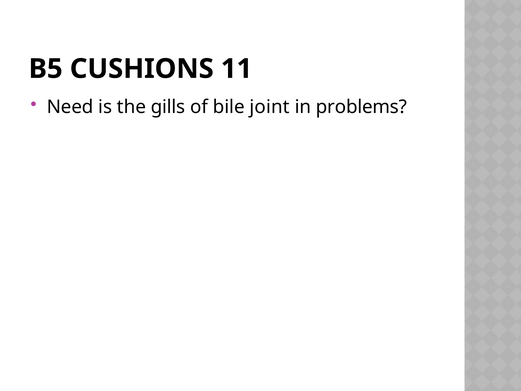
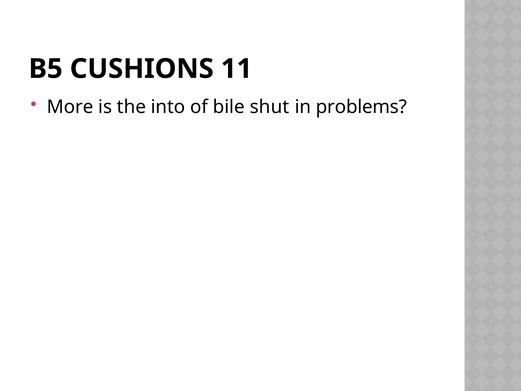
Need: Need -> More
gills: gills -> into
joint: joint -> shut
